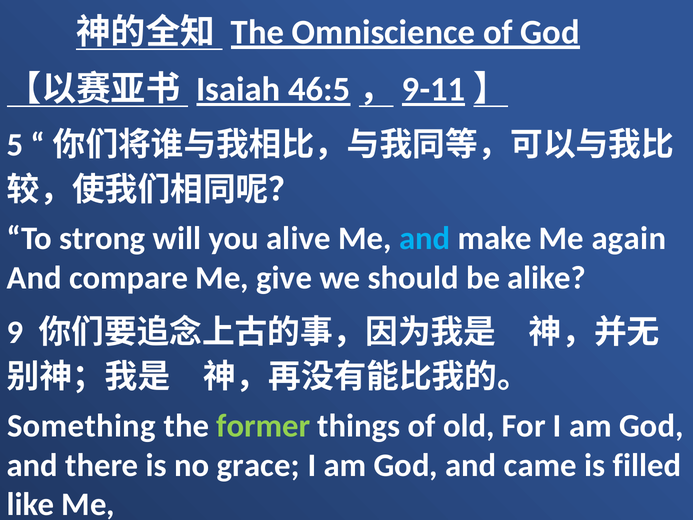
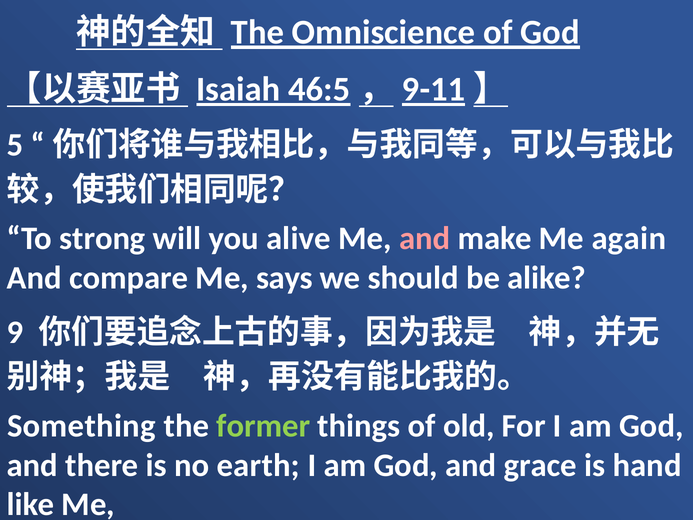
and at (425, 239) colour: light blue -> pink
give: give -> says
grace: grace -> earth
came: came -> grace
filled: filled -> hand
